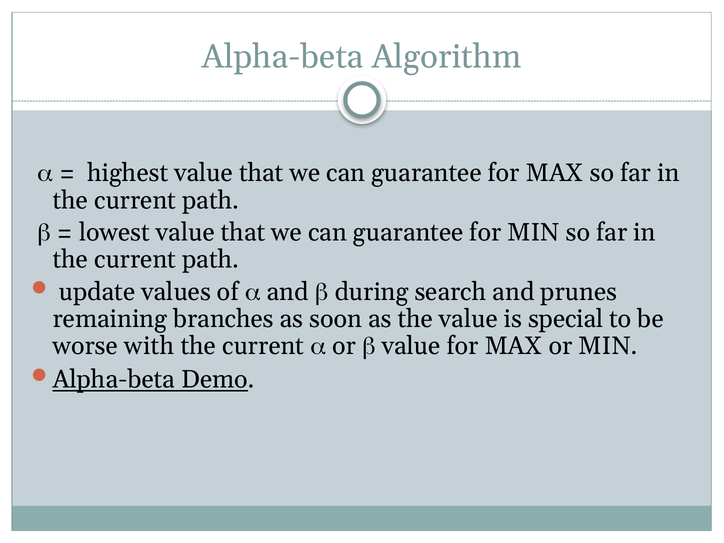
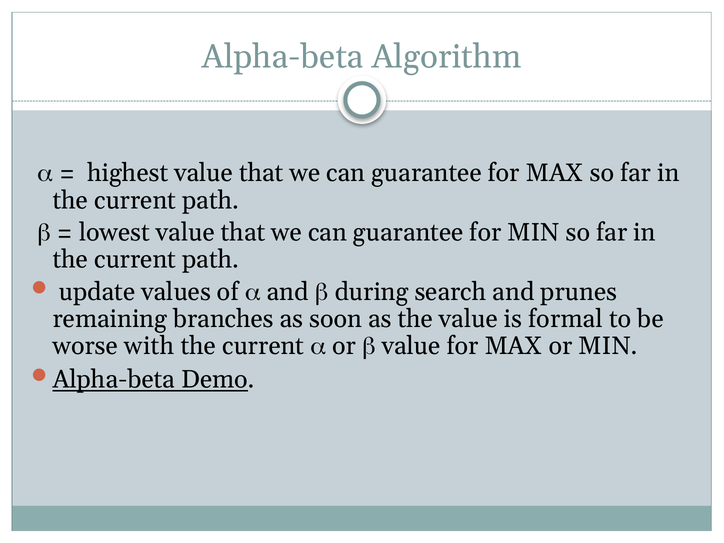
special: special -> formal
